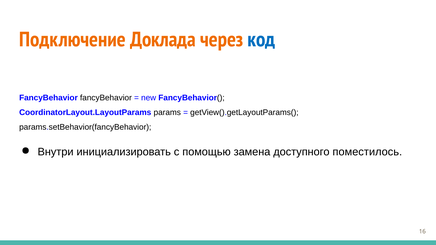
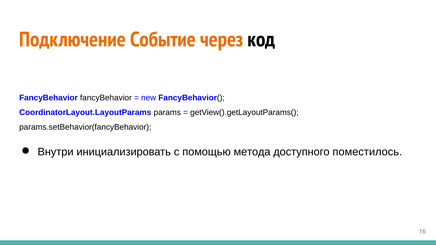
Доклада: Доклада -> Событие
код colour: blue -> black
замена: замена -> метода
